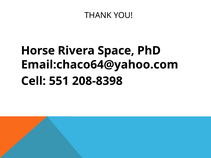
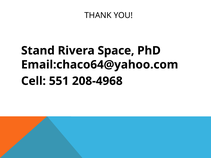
Horse: Horse -> Stand
208-8398: 208-8398 -> 208-4968
